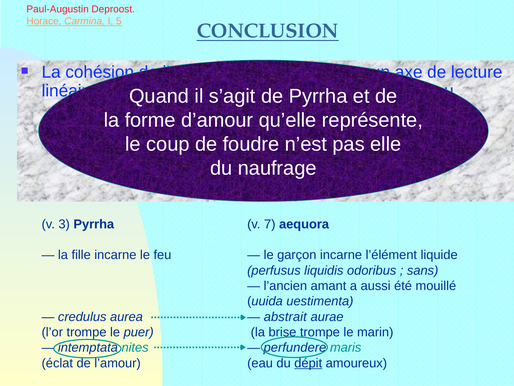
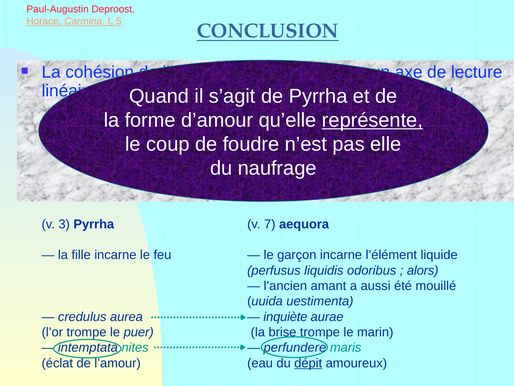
représente underline: none -> present
sans: sans -> alors
abstrait: abstrait -> inquiète
